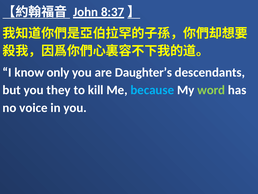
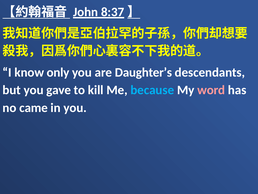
they: they -> gave
word colour: light green -> pink
voice: voice -> came
